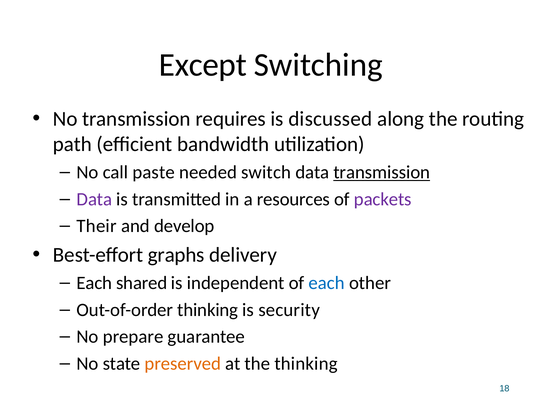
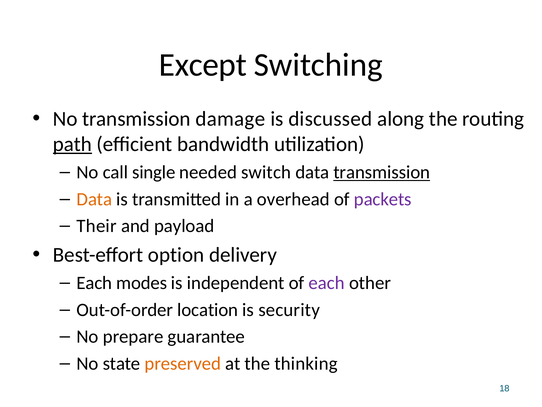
requires: requires -> damage
path underline: none -> present
paste: paste -> single
Data at (94, 199) colour: purple -> orange
resources: resources -> overhead
develop: develop -> payload
graphs: graphs -> option
shared: shared -> modes
each at (327, 283) colour: blue -> purple
Out-of-order thinking: thinking -> location
